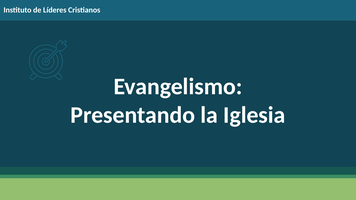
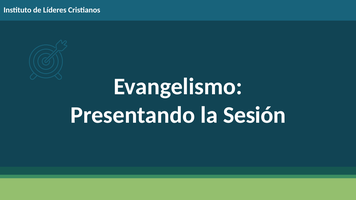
Iglesia: Iglesia -> Sesión
